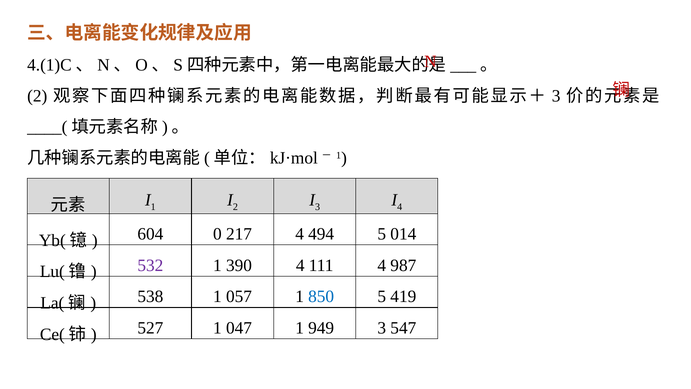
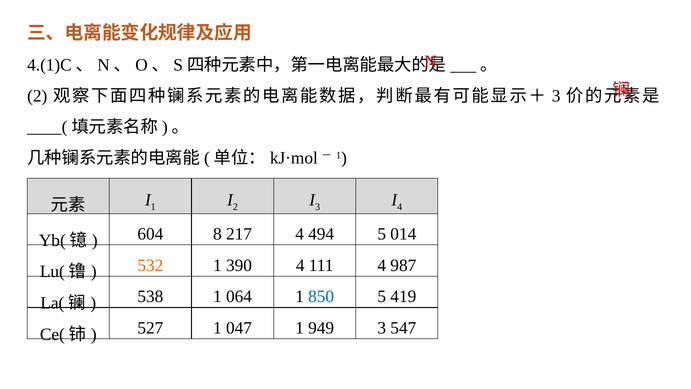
0: 0 -> 8
532 colour: purple -> orange
057: 057 -> 064
